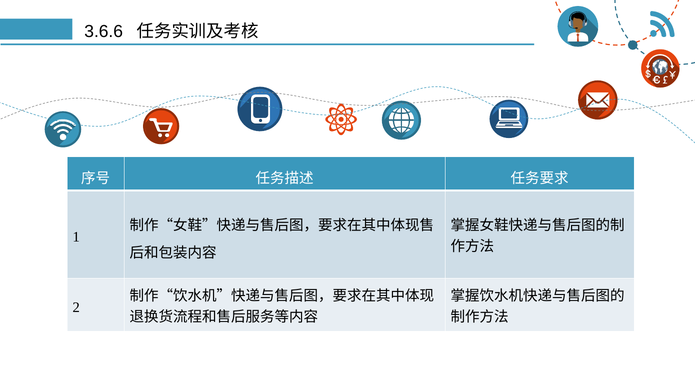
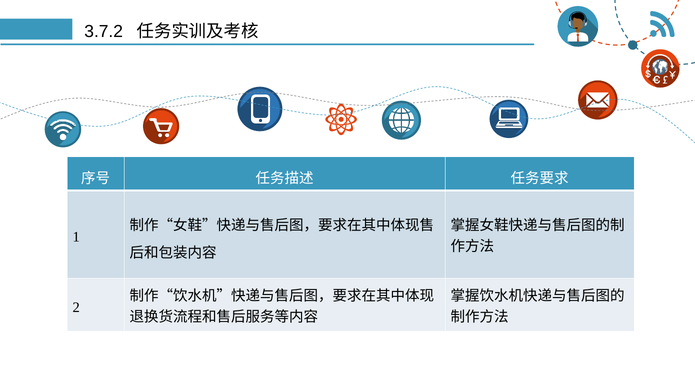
3.6.6: 3.6.6 -> 3.7.2
